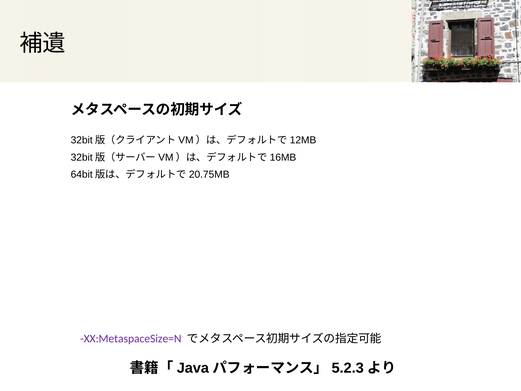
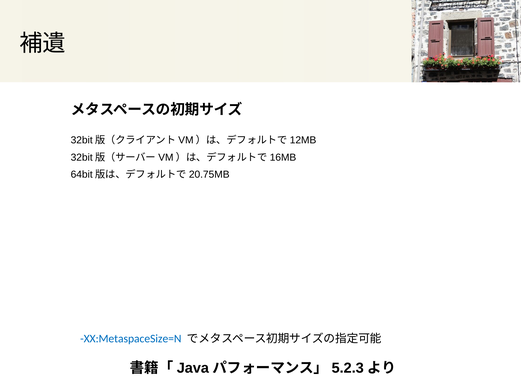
XX:MetaspaceSize=N colour: purple -> blue
